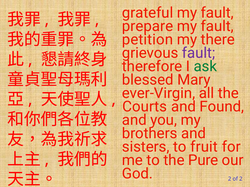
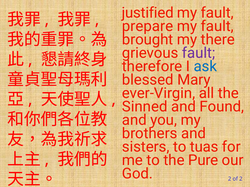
grateful: grateful -> justified
petition: petition -> brought
ask colour: green -> blue
Courts: Courts -> Sinned
fruit: fruit -> tuas
